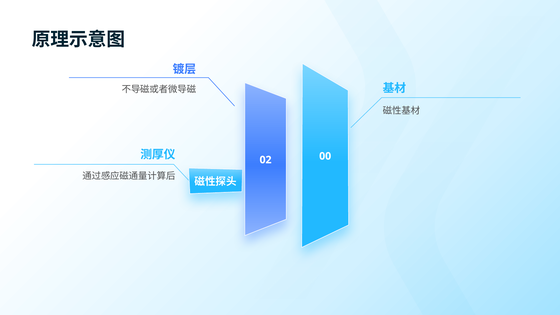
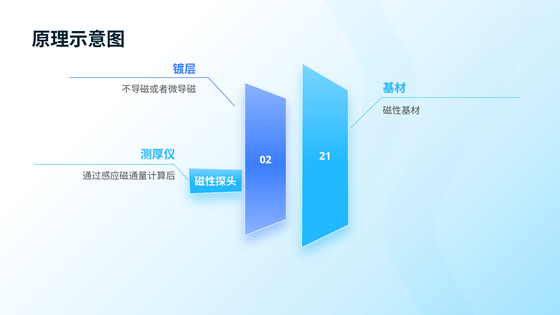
00: 00 -> 21
